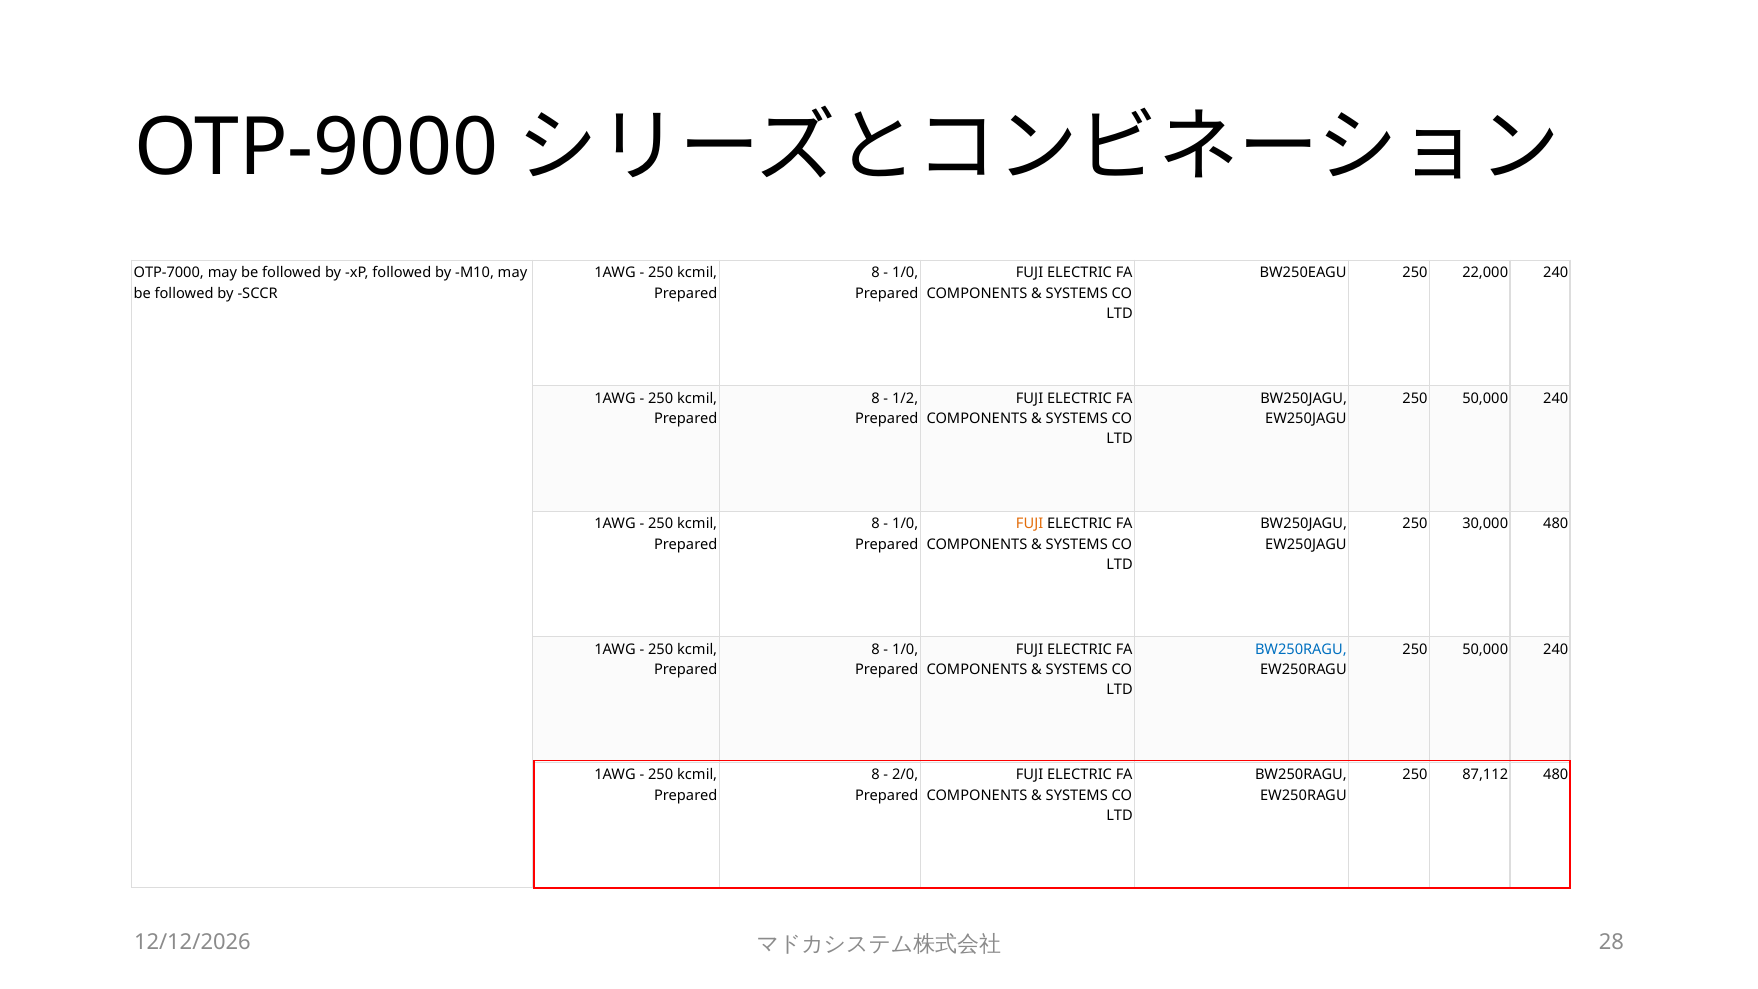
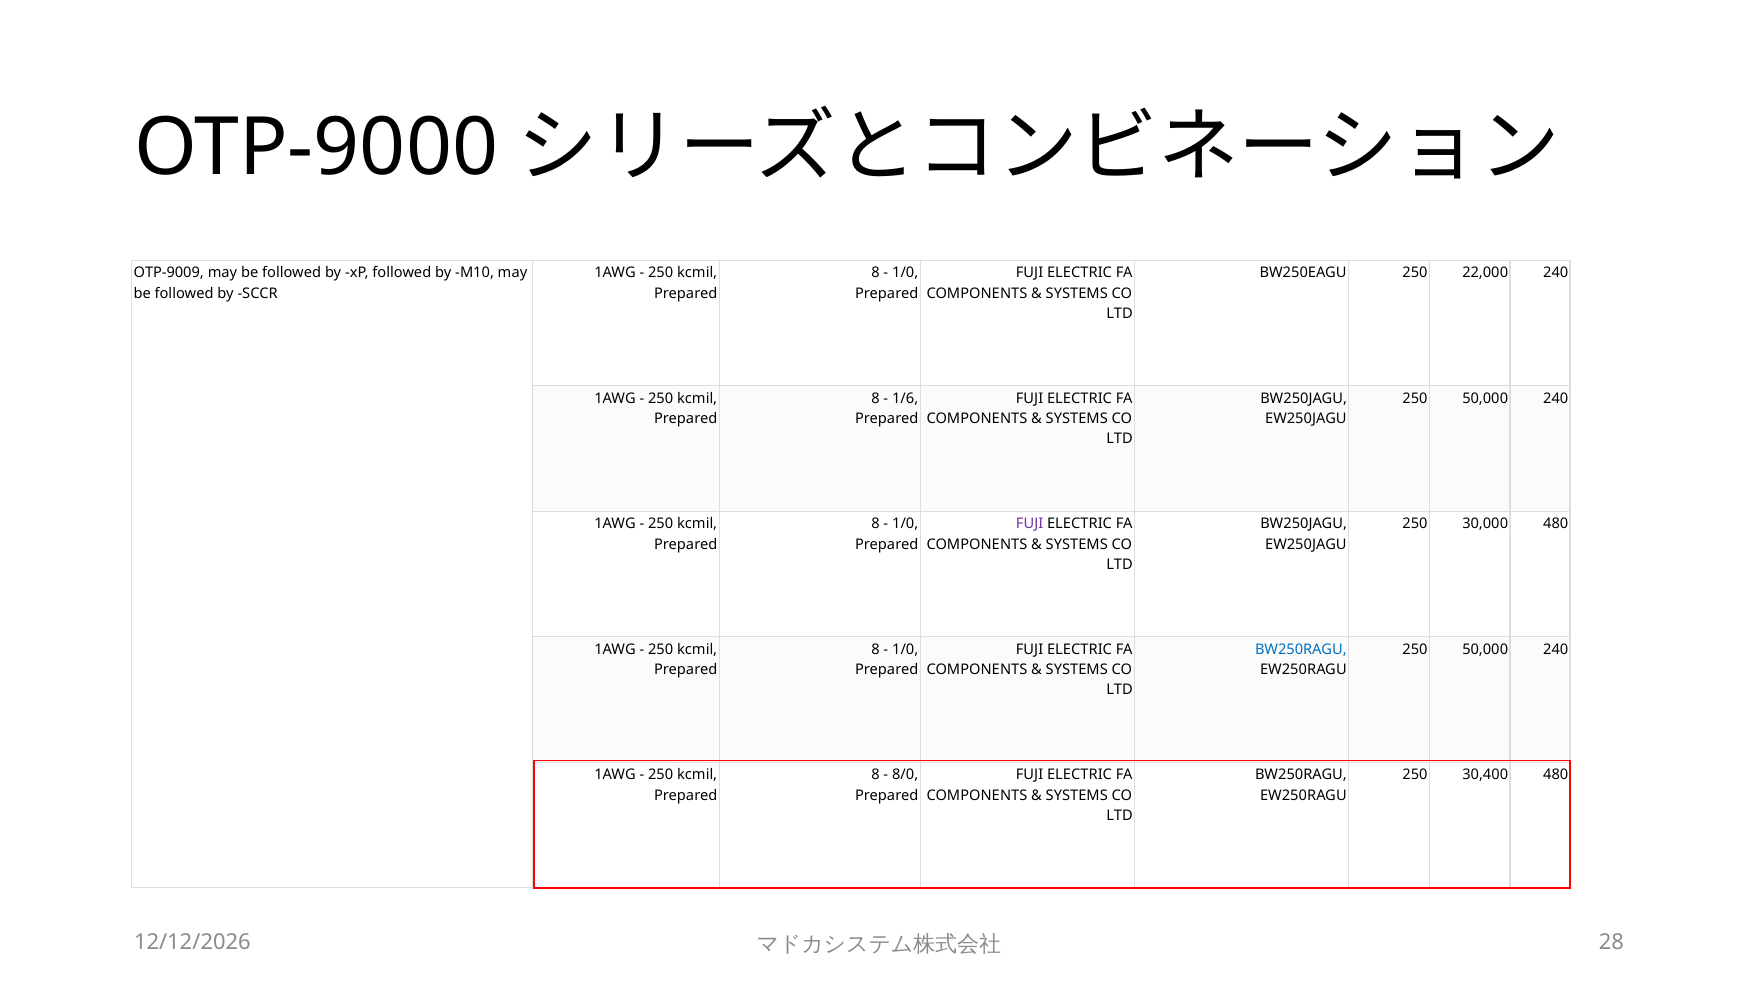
OTP-7000: OTP-7000 -> OTP-9009
1/2: 1/2 -> 1/6
FUJI at (1030, 524) colour: orange -> purple
2/0: 2/0 -> 8/0
87,112: 87,112 -> 30,400
